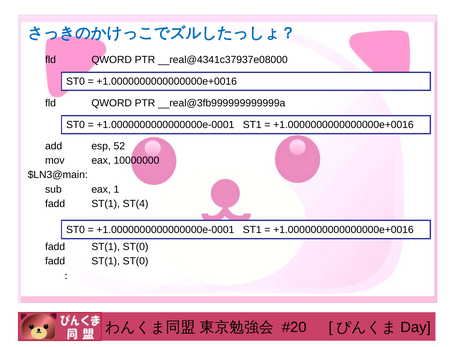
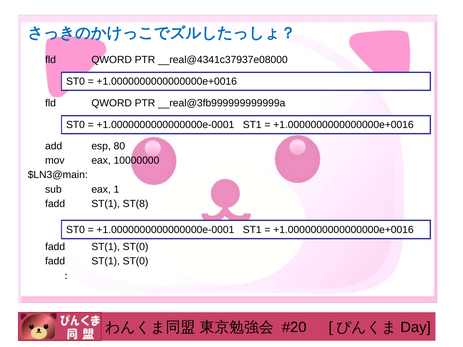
52: 52 -> 80
ST(4: ST(4 -> ST(8
